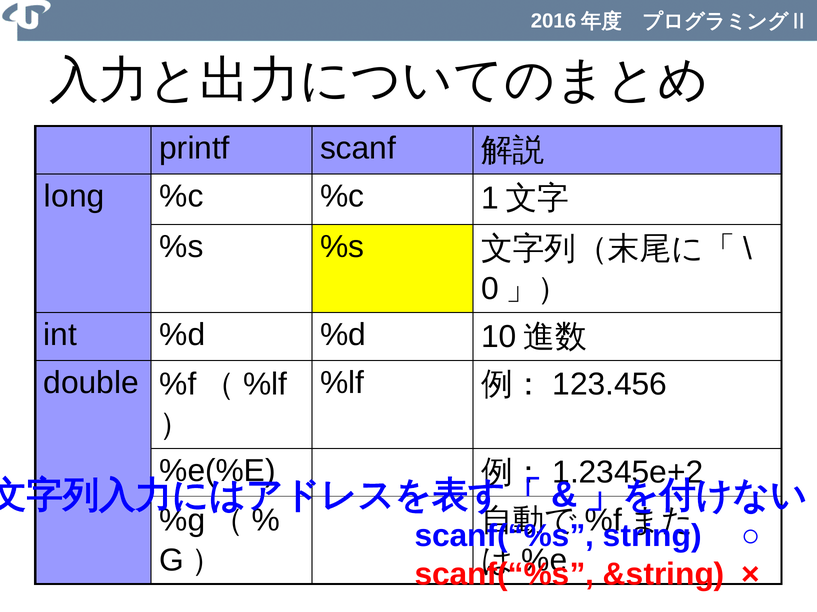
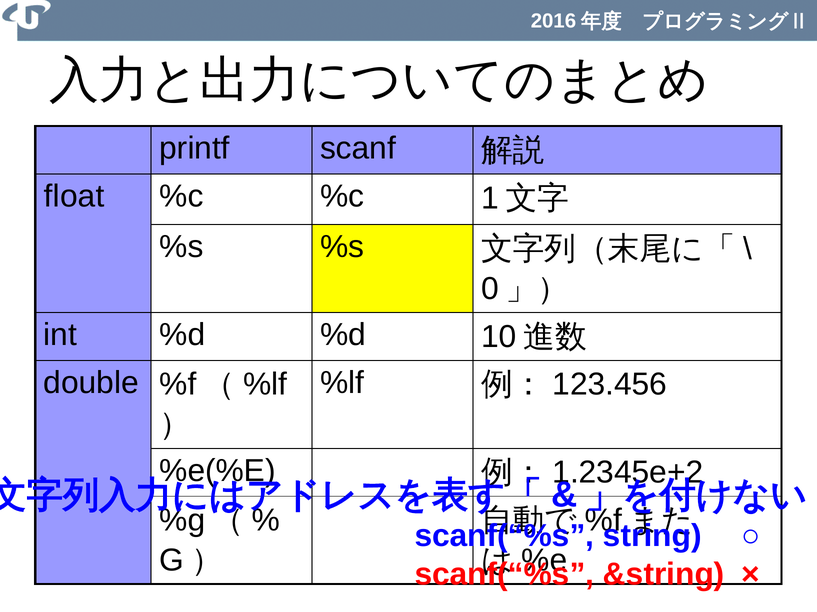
long: long -> float
